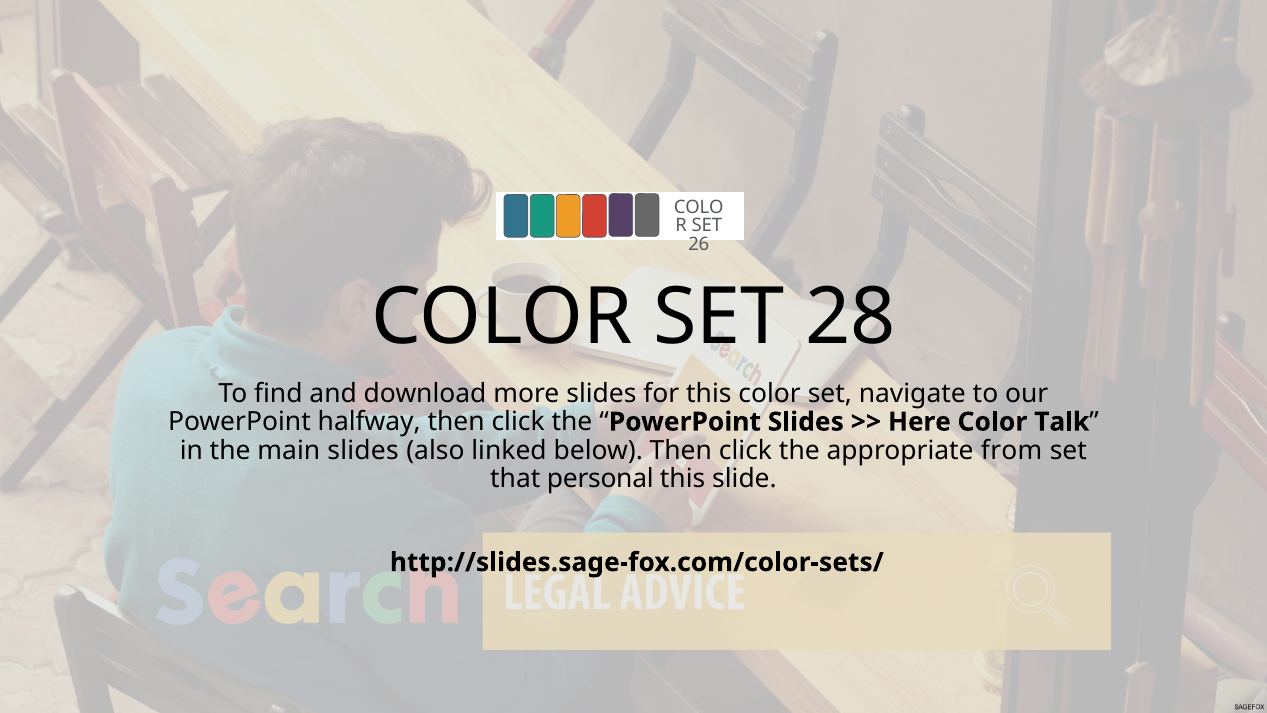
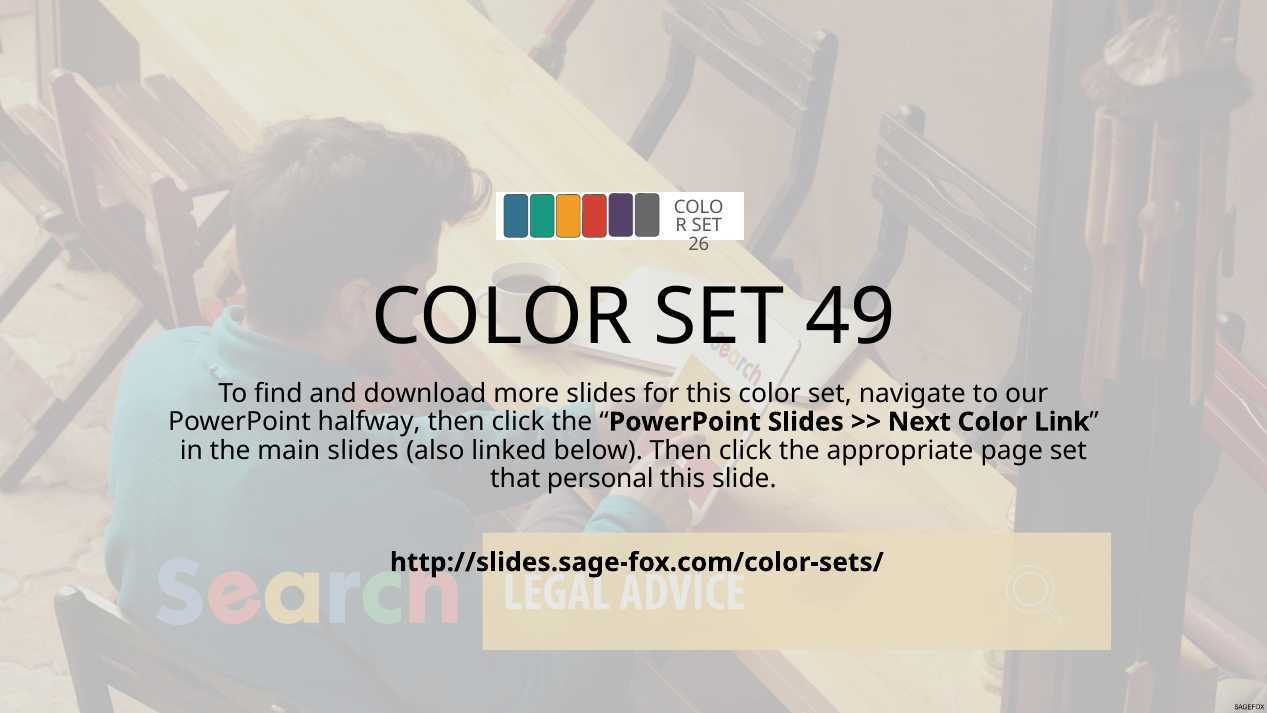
28: 28 -> 49
Here: Here -> Next
Talk: Talk -> Link
from: from -> page
